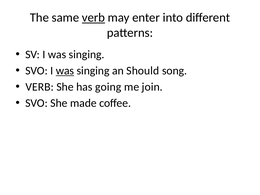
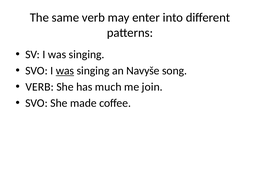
verb at (93, 18) underline: present -> none
Should: Should -> Navyše
going: going -> much
